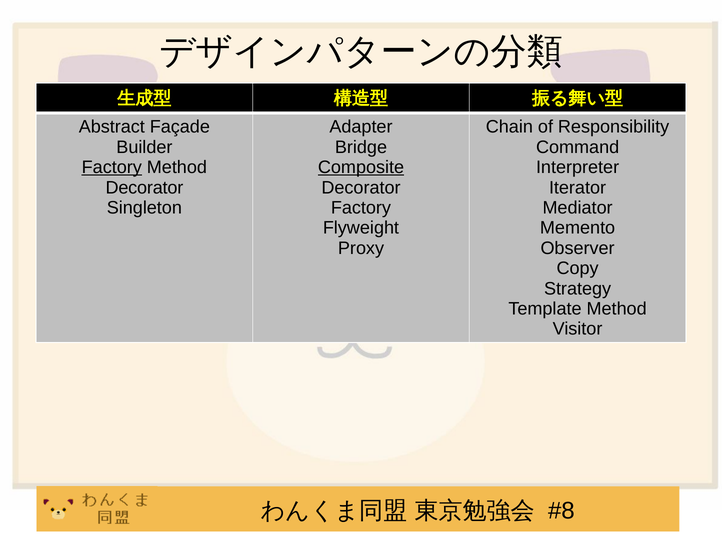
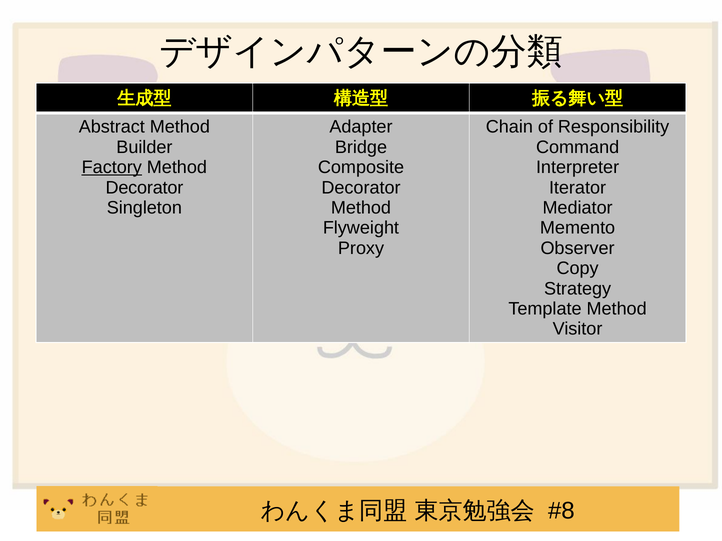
Abstract Façade: Façade -> Method
Composite underline: present -> none
Factory at (361, 208): Factory -> Method
